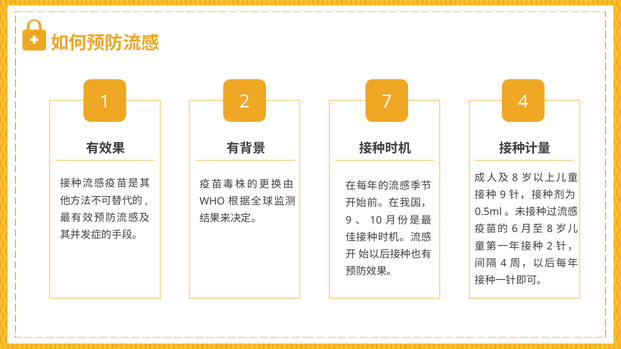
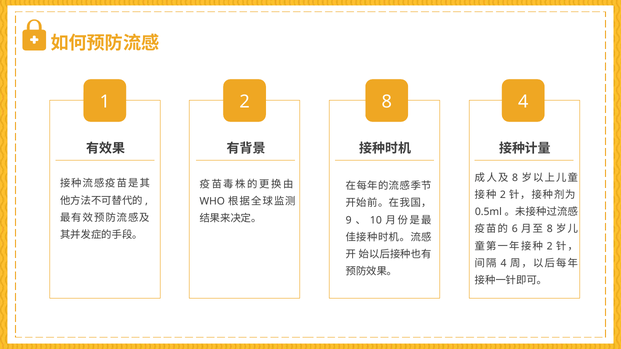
2 7: 7 -> 8
9 at (503, 195): 9 -> 2
